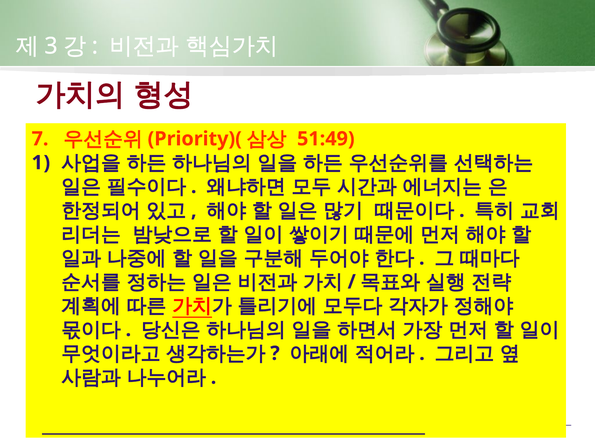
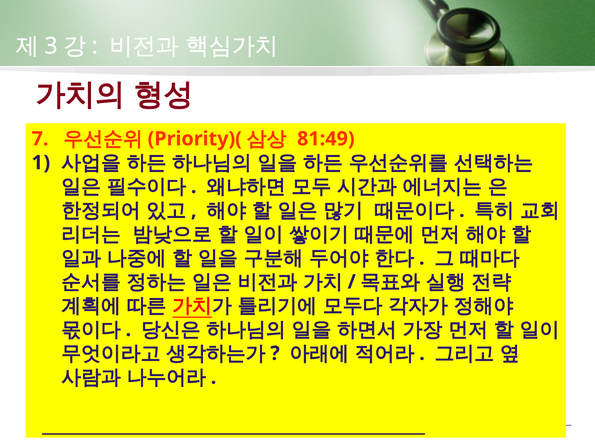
51:49: 51:49 -> 81:49
